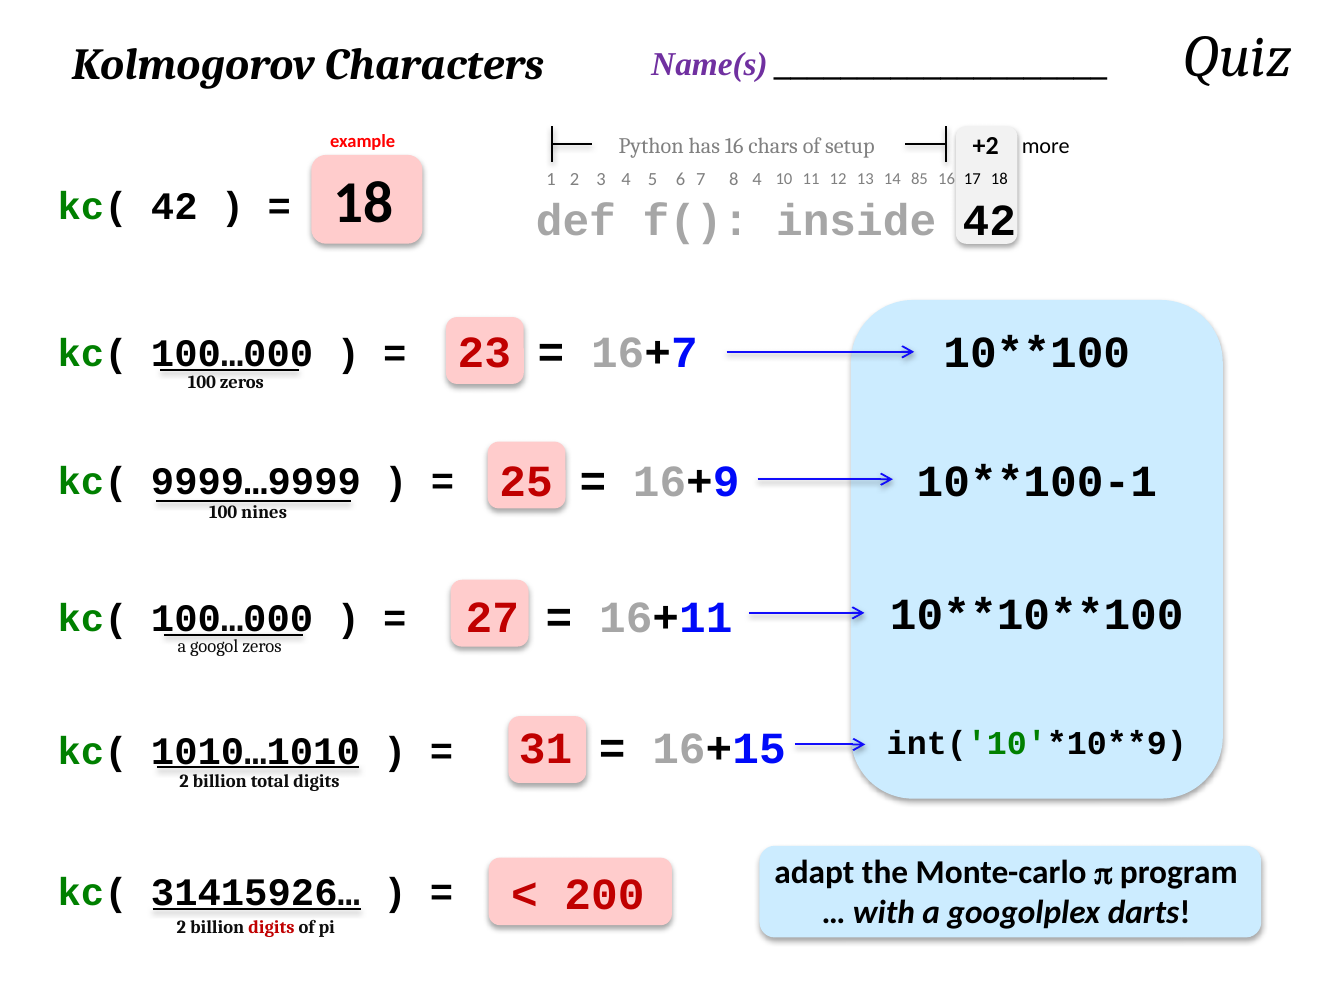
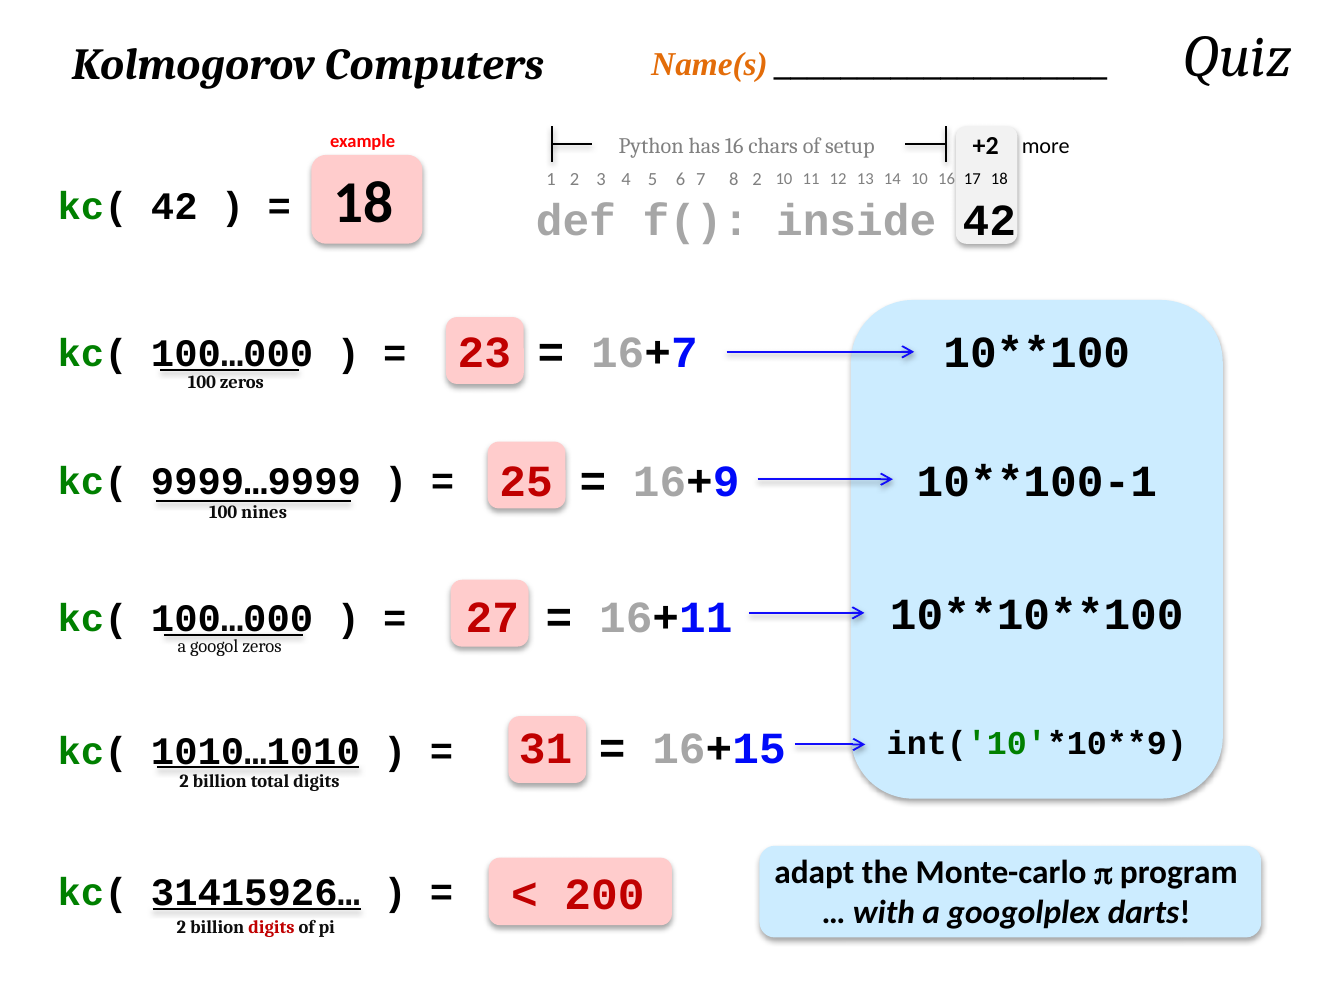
Characters: Characters -> Computers
Name(s colour: purple -> orange
7 4: 4 -> 2
13 85: 85 -> 10
